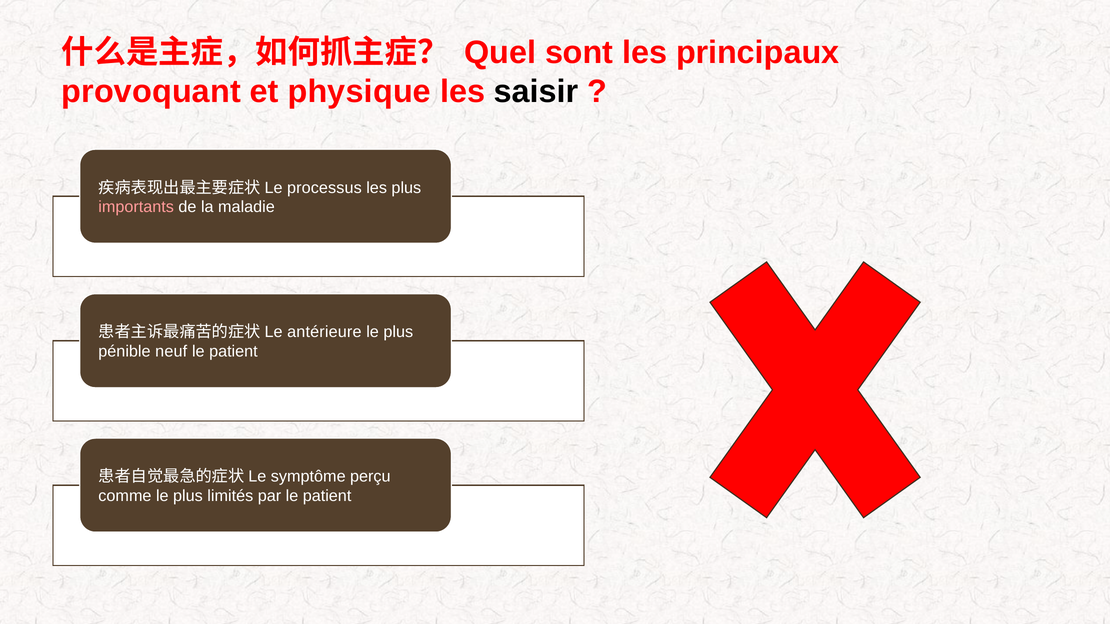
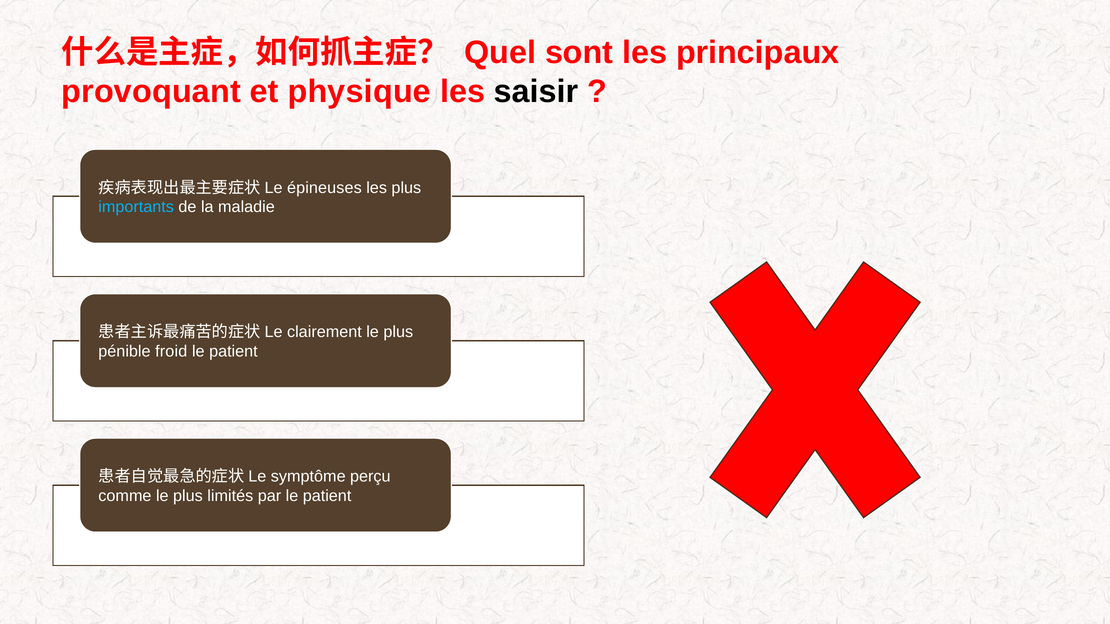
processus: processus -> épineuses
importants colour: pink -> light blue
antérieure: antérieure -> clairement
neuf: neuf -> froid
